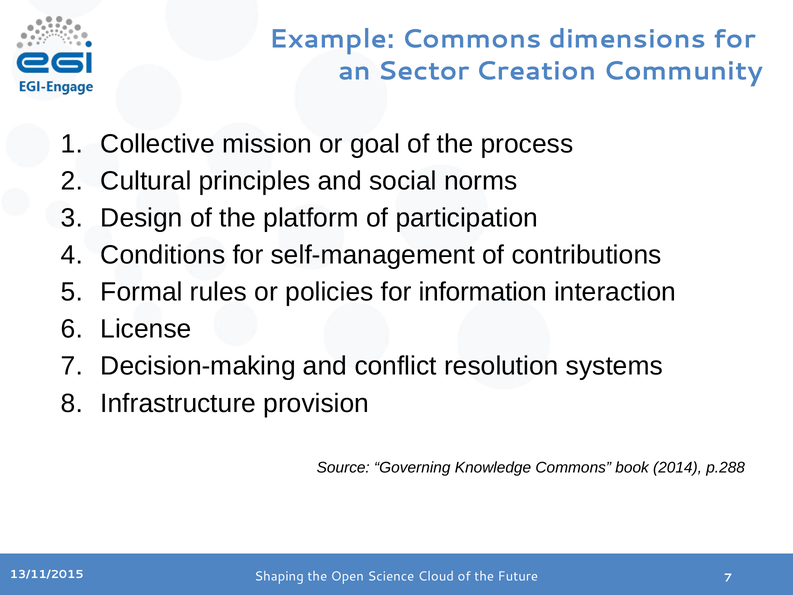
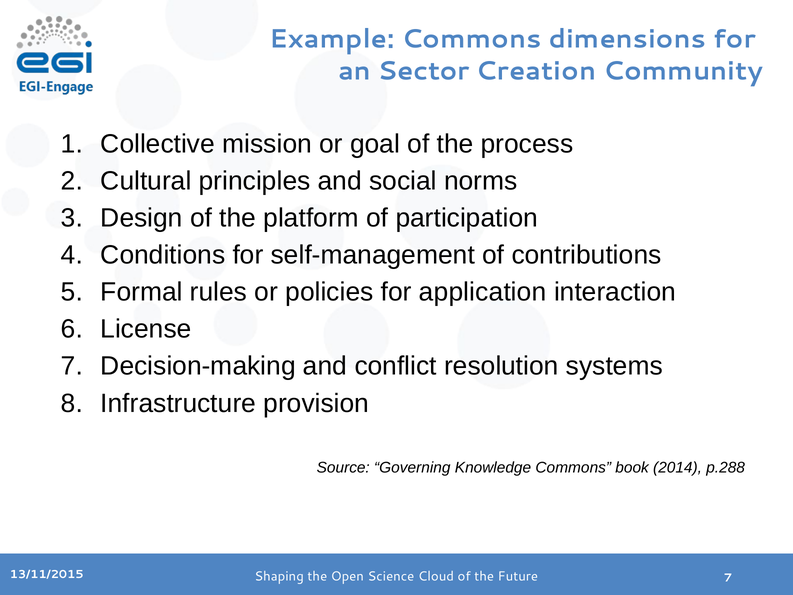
information: information -> application
